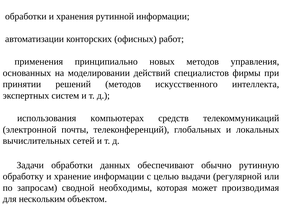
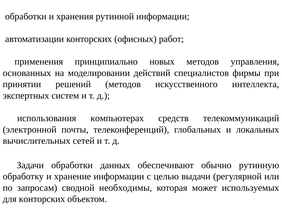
производимая: производимая -> используемых
для нескольким: нескольким -> конторских
